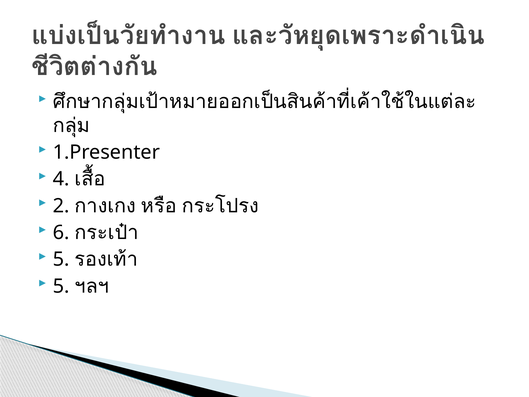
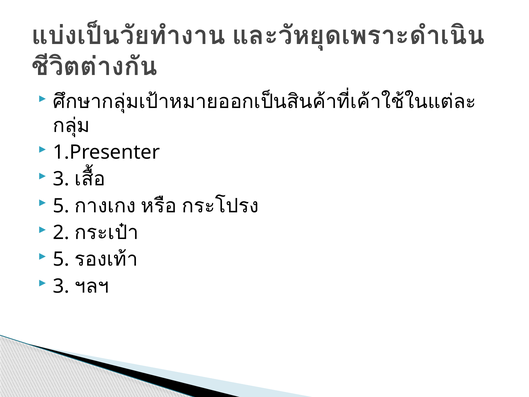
4 at (61, 179): 4 -> 3
2 at (61, 206): 2 -> 5
6: 6 -> 2
5 at (61, 286): 5 -> 3
